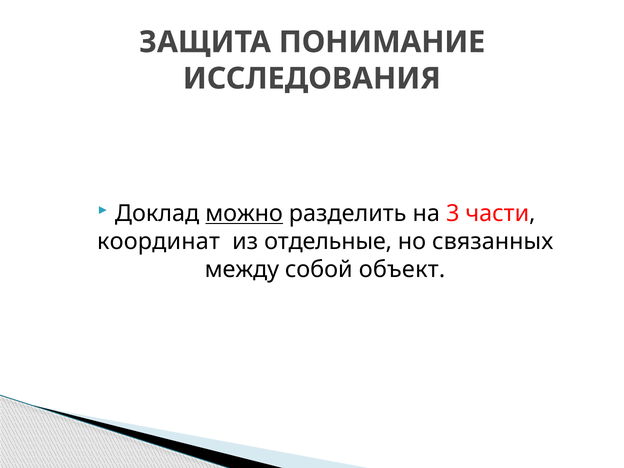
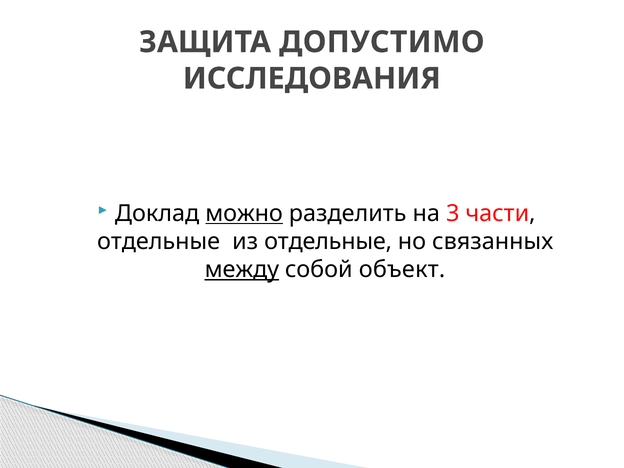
ПОНИМАНИЕ: ПОНИМАНИЕ -> ДОПУСТИМО
координат at (159, 242): координат -> отдельные
между underline: none -> present
